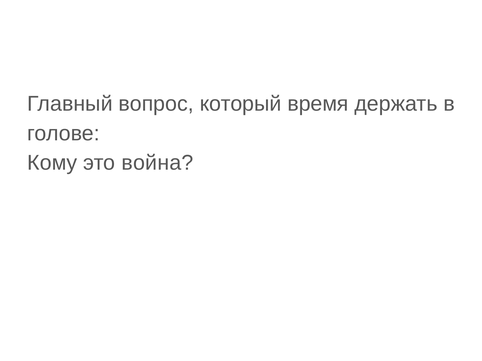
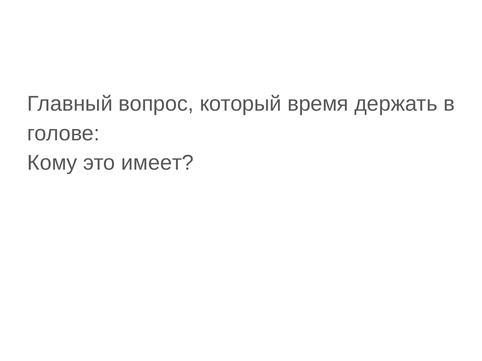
война: война -> имеет
